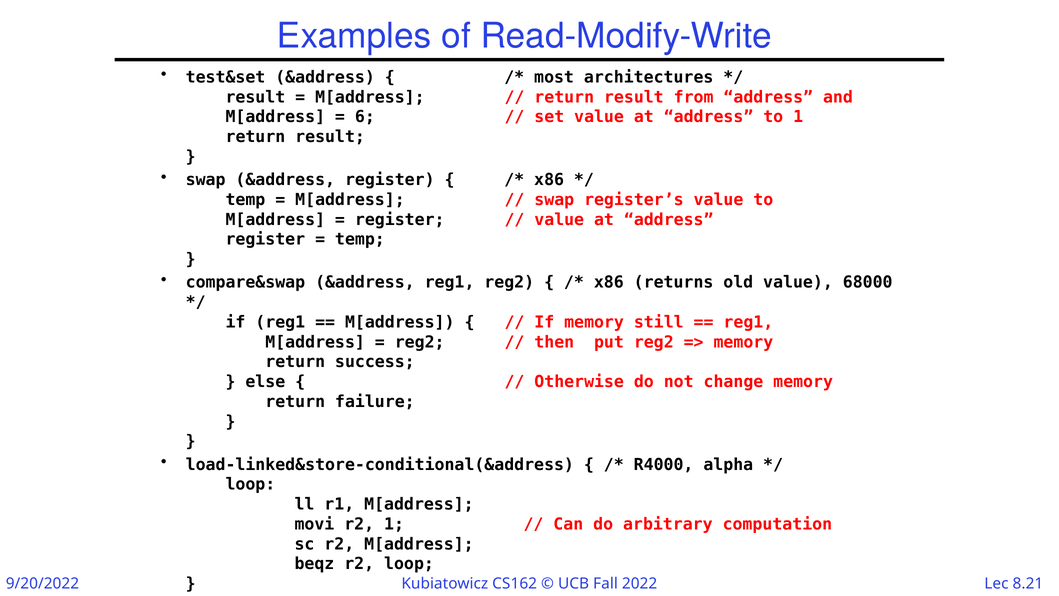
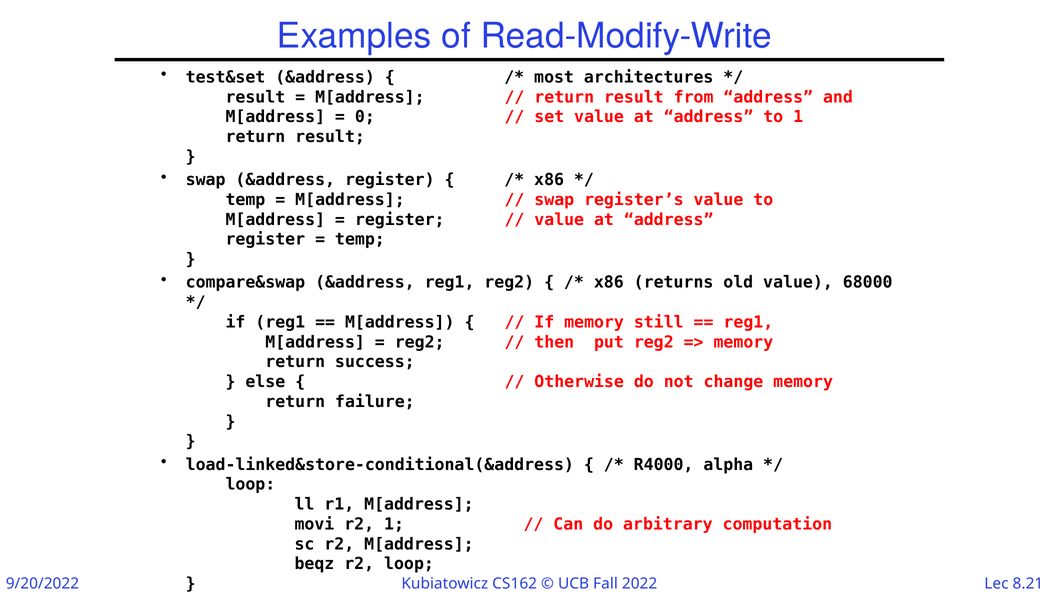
6: 6 -> 0
